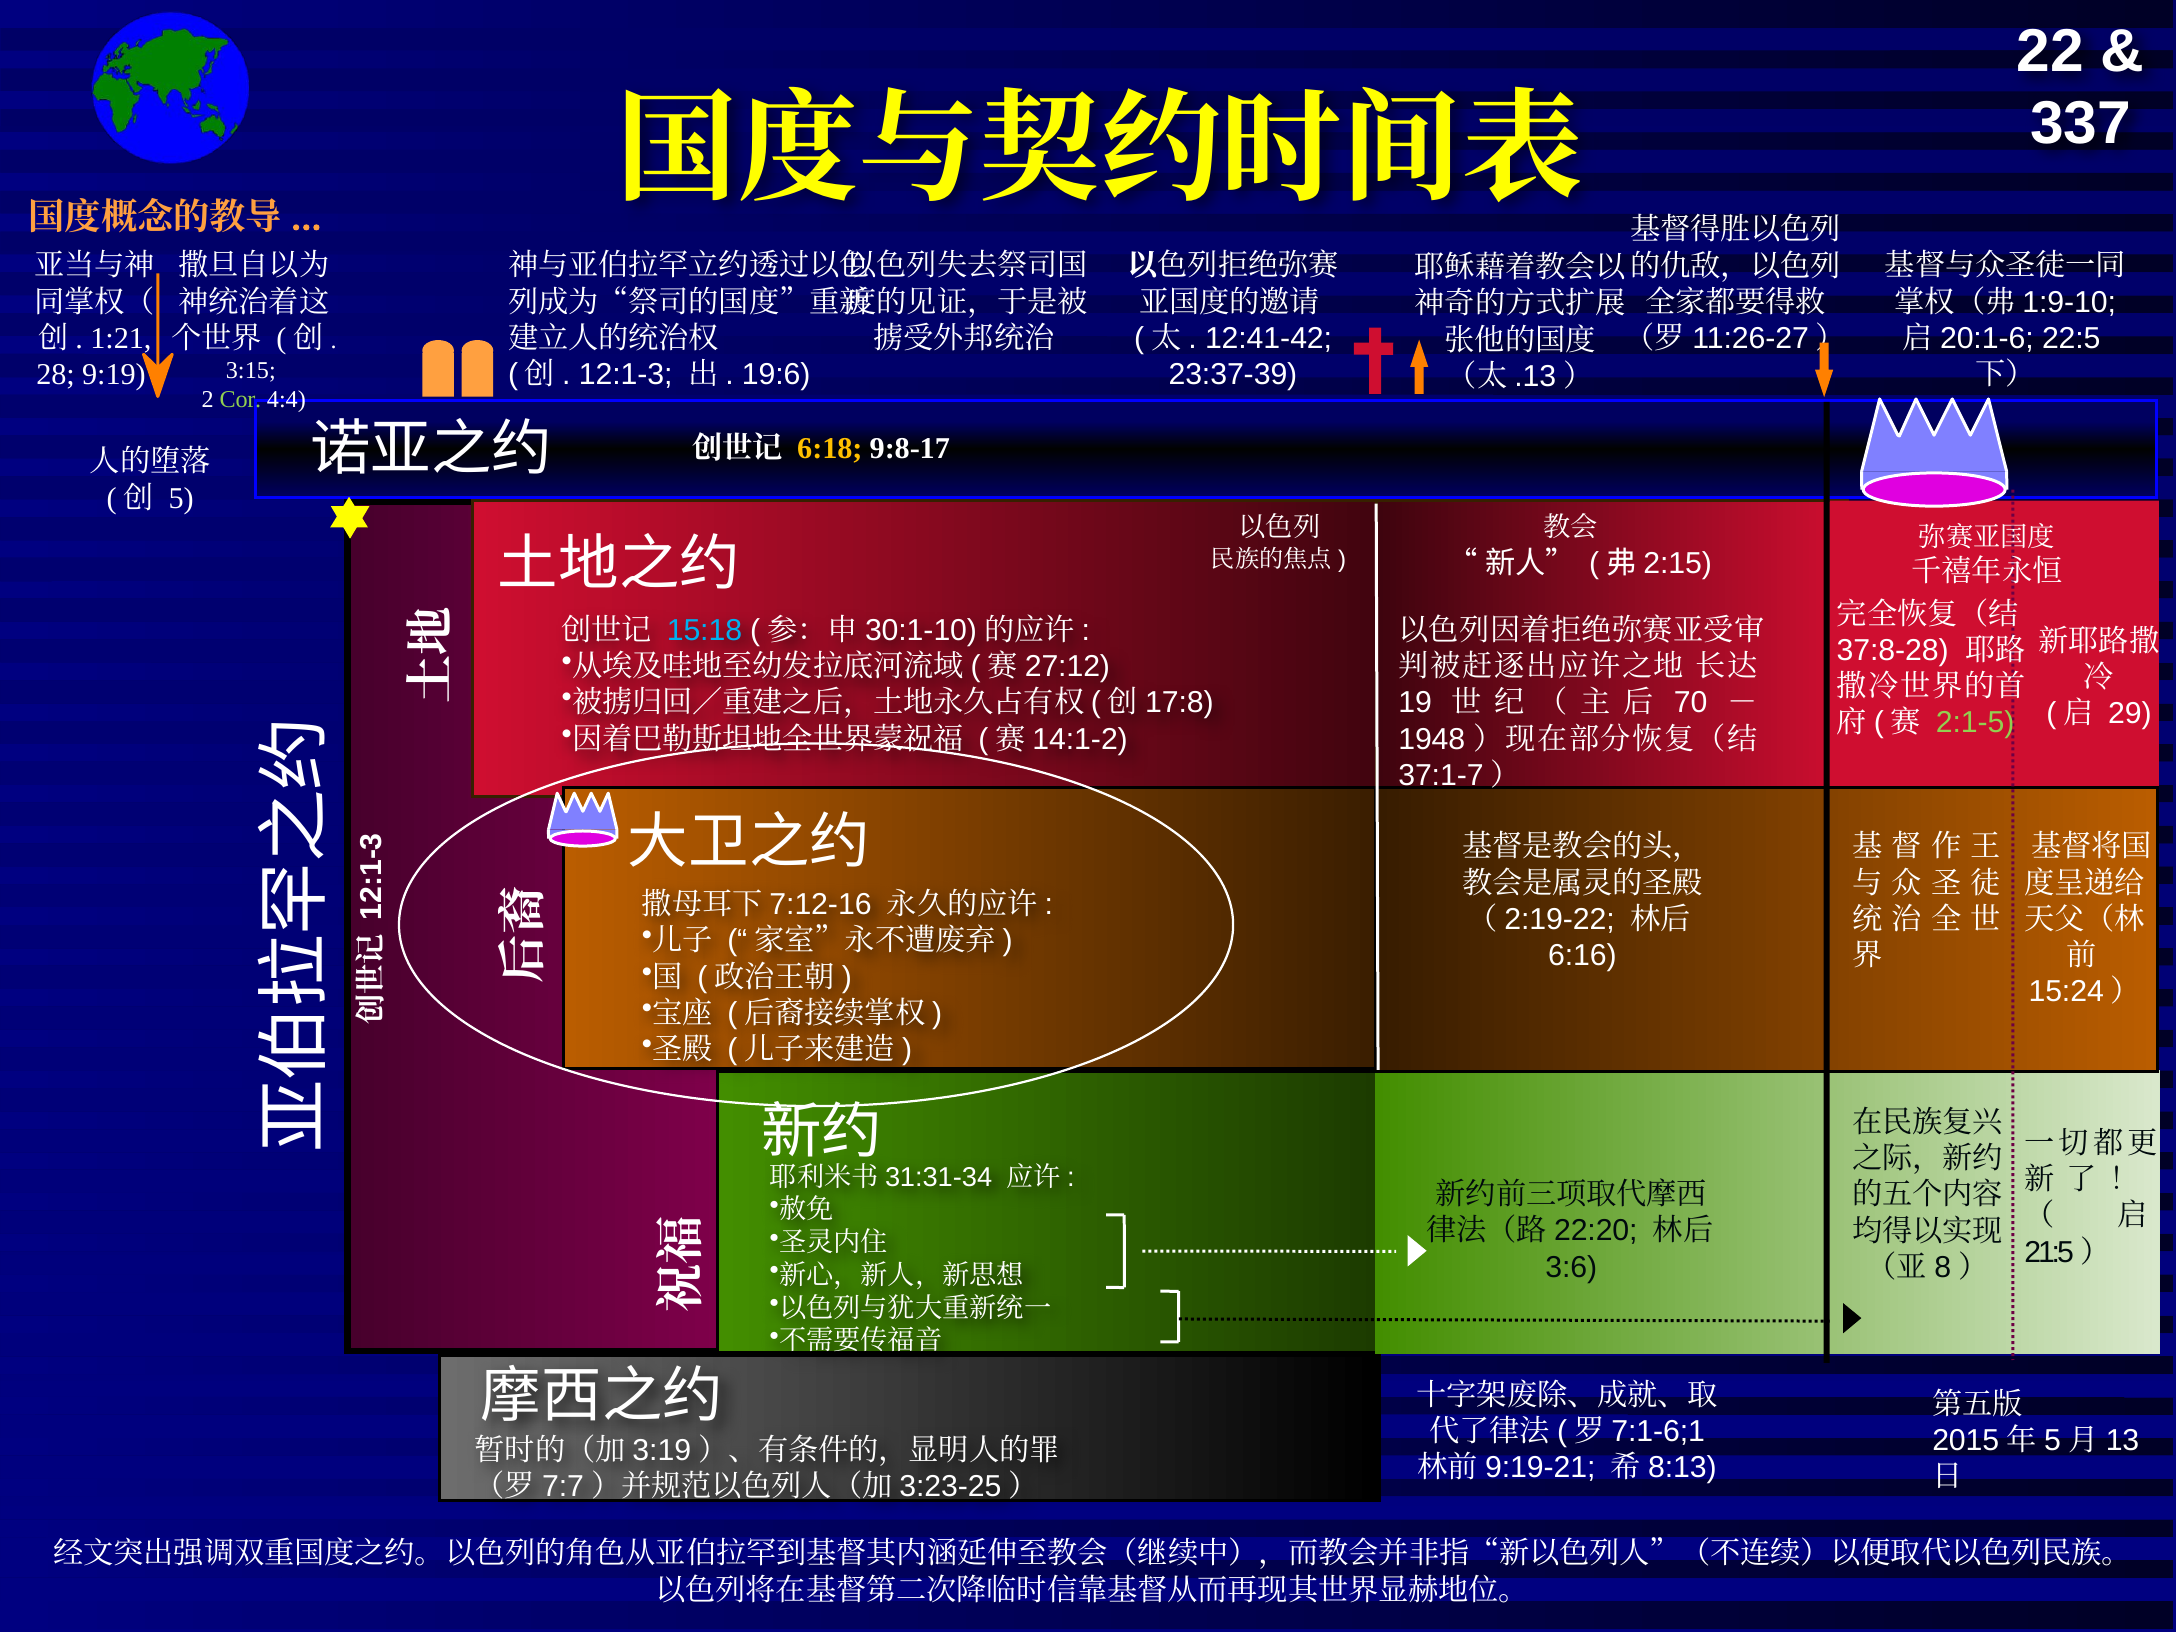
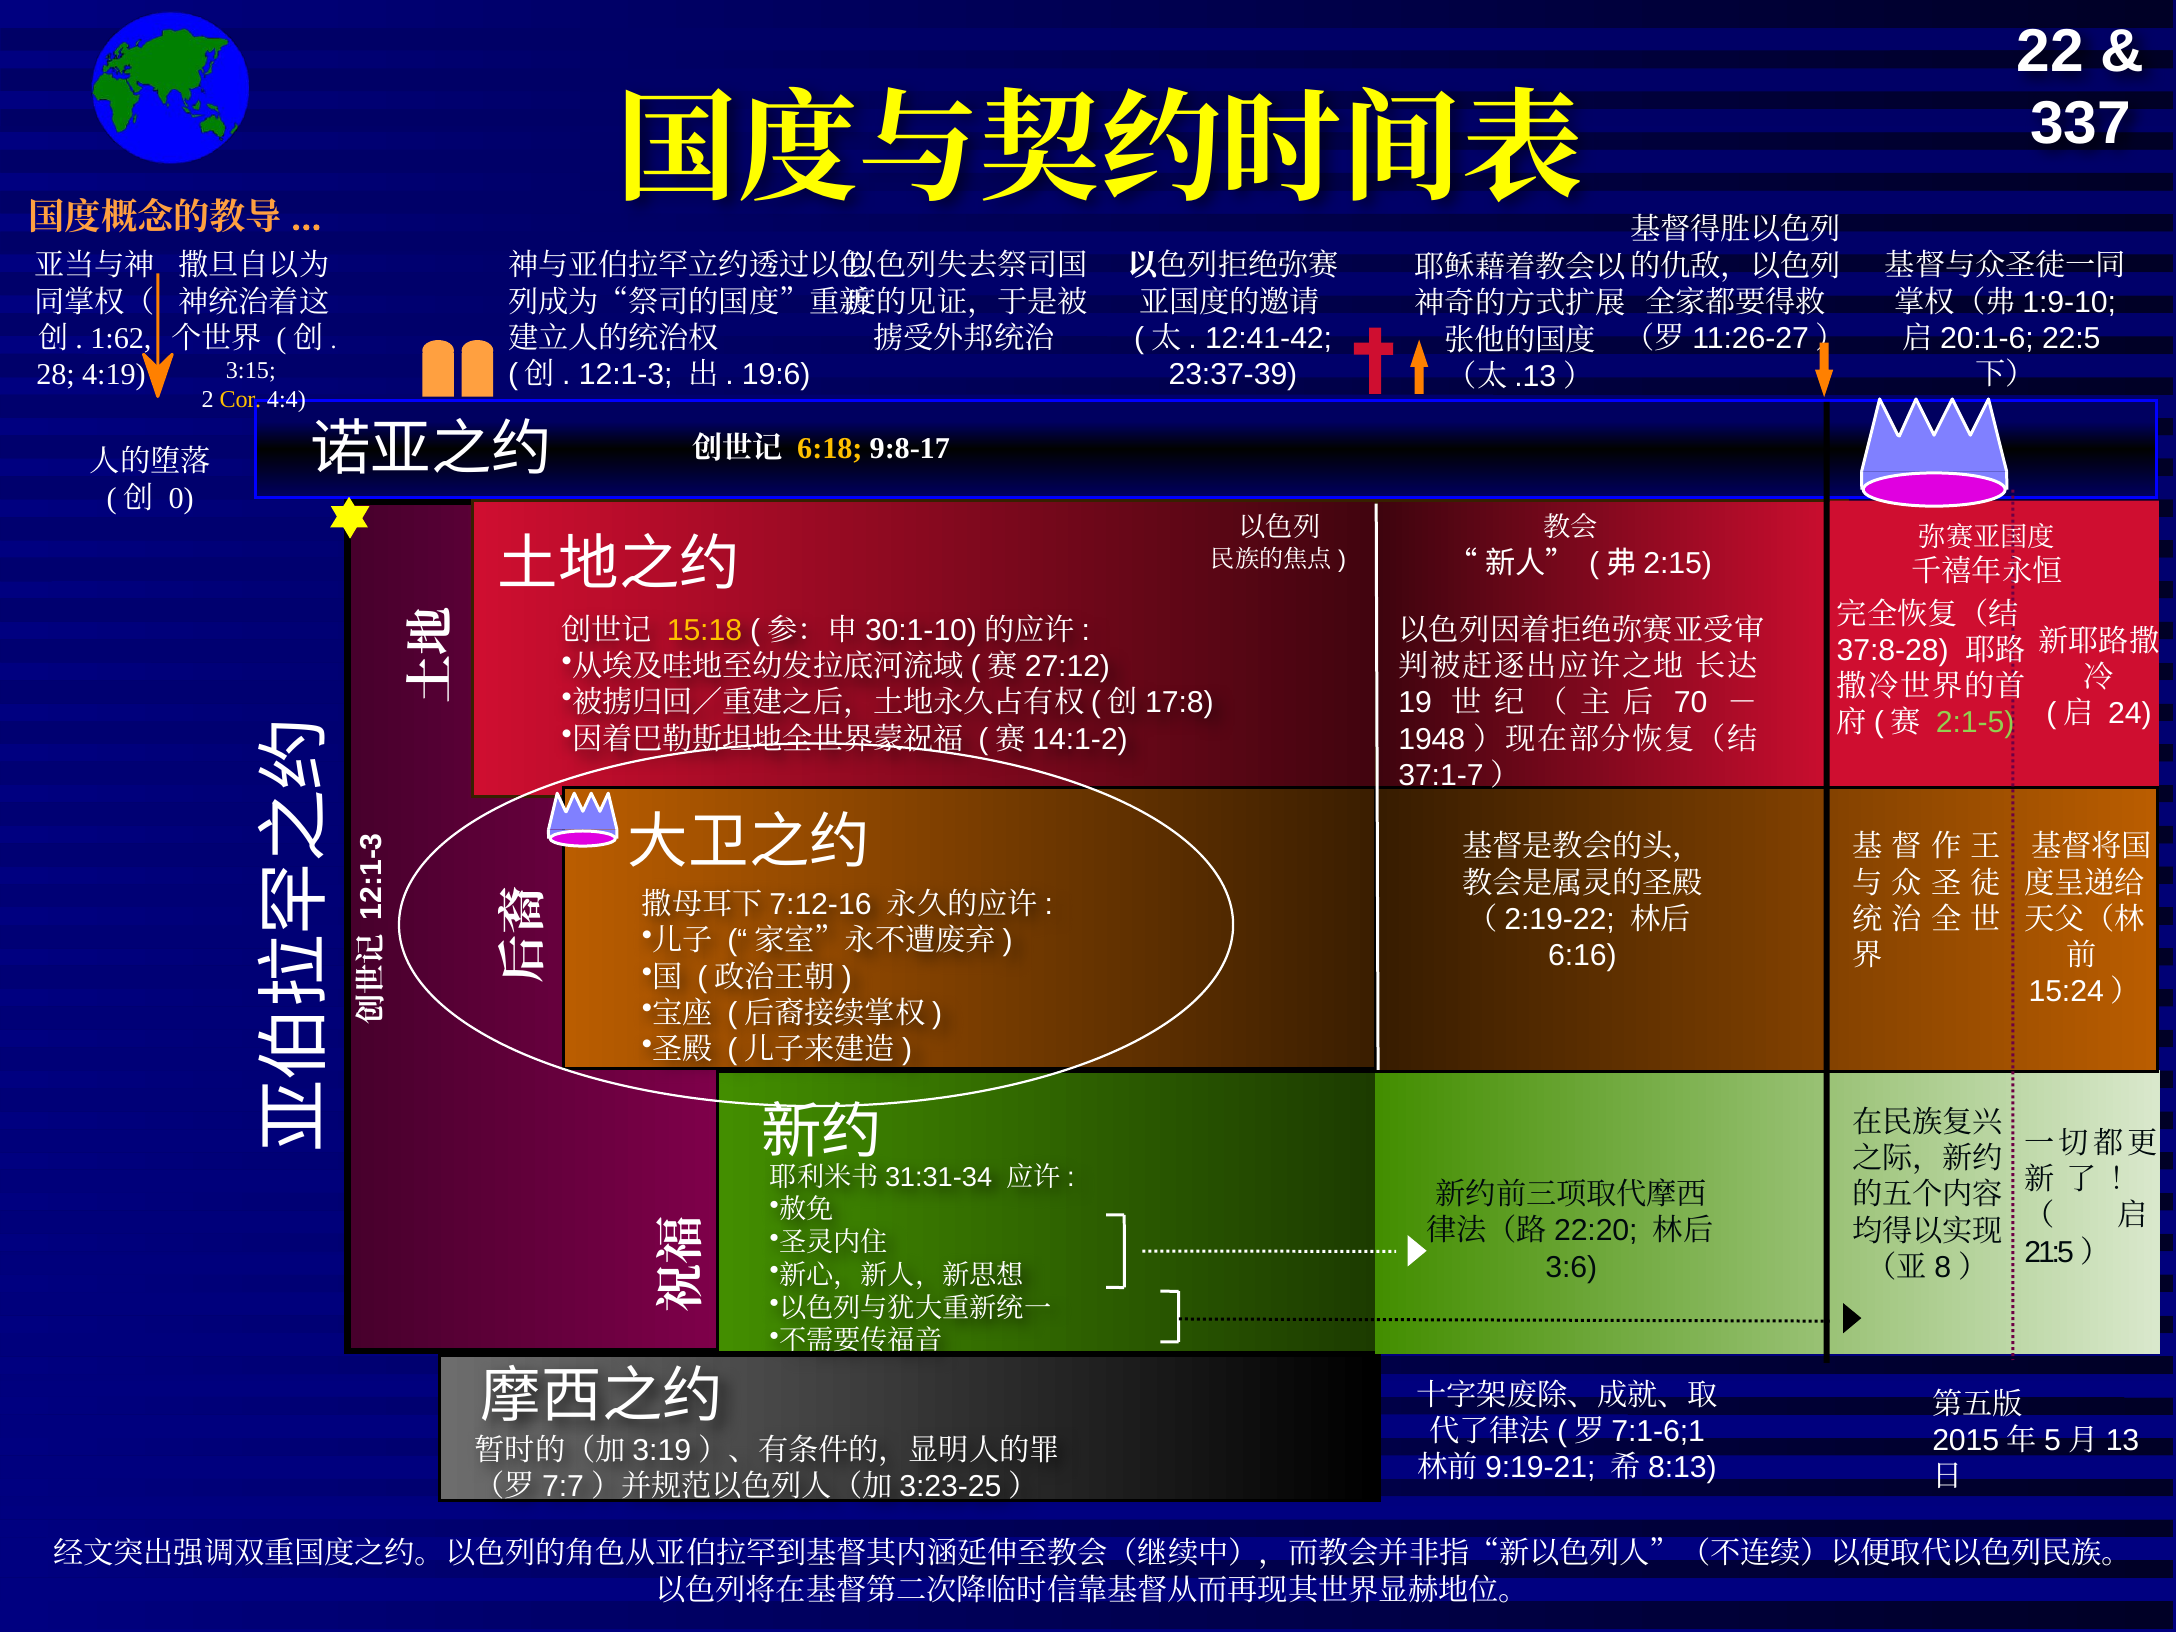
1:21: 1:21 -> 1:62
9:19: 9:19 -> 4:19
Cor colour: light green -> yellow
5: 5 -> 0
15:18 colour: light blue -> yellow
29: 29 -> 24
